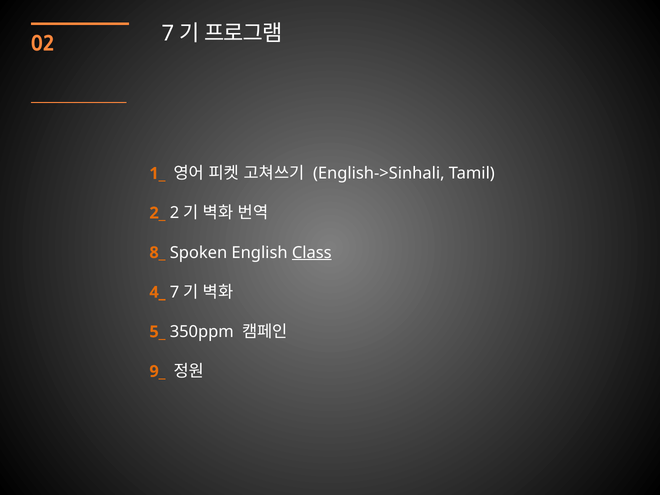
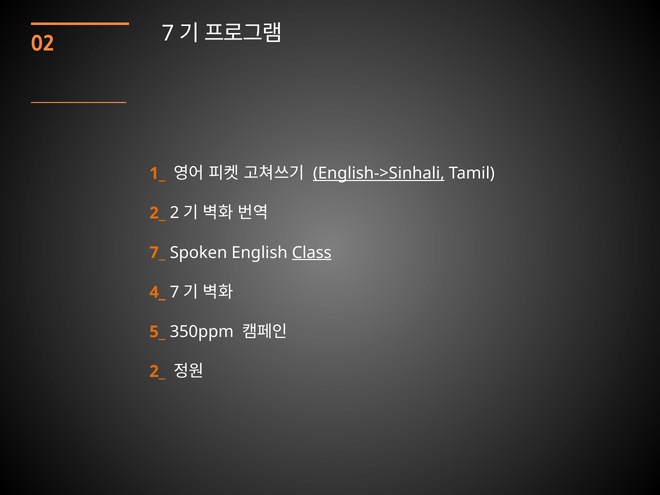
English->Sinhali underline: none -> present
8_: 8_ -> 7_
9_ at (157, 371): 9_ -> 2_
